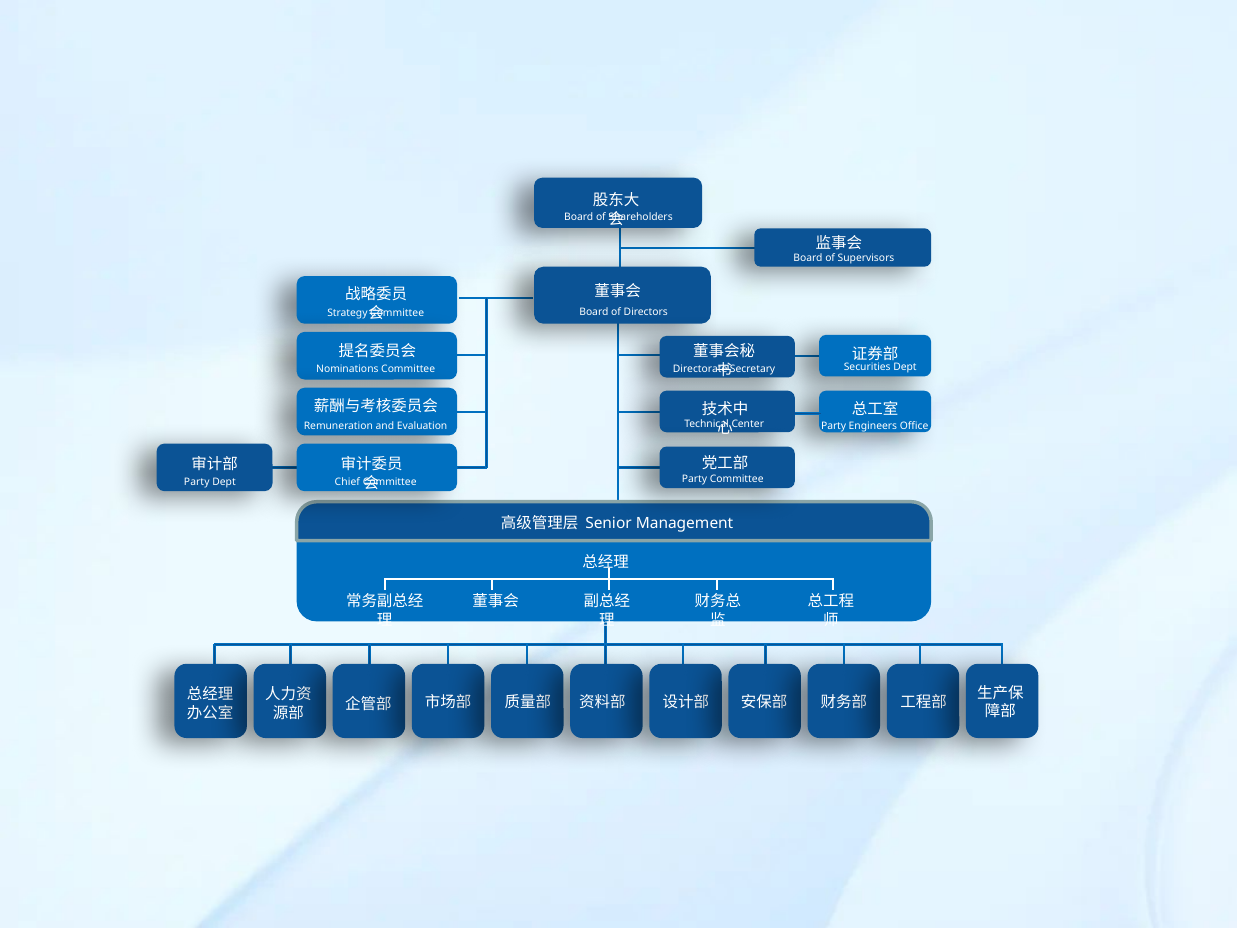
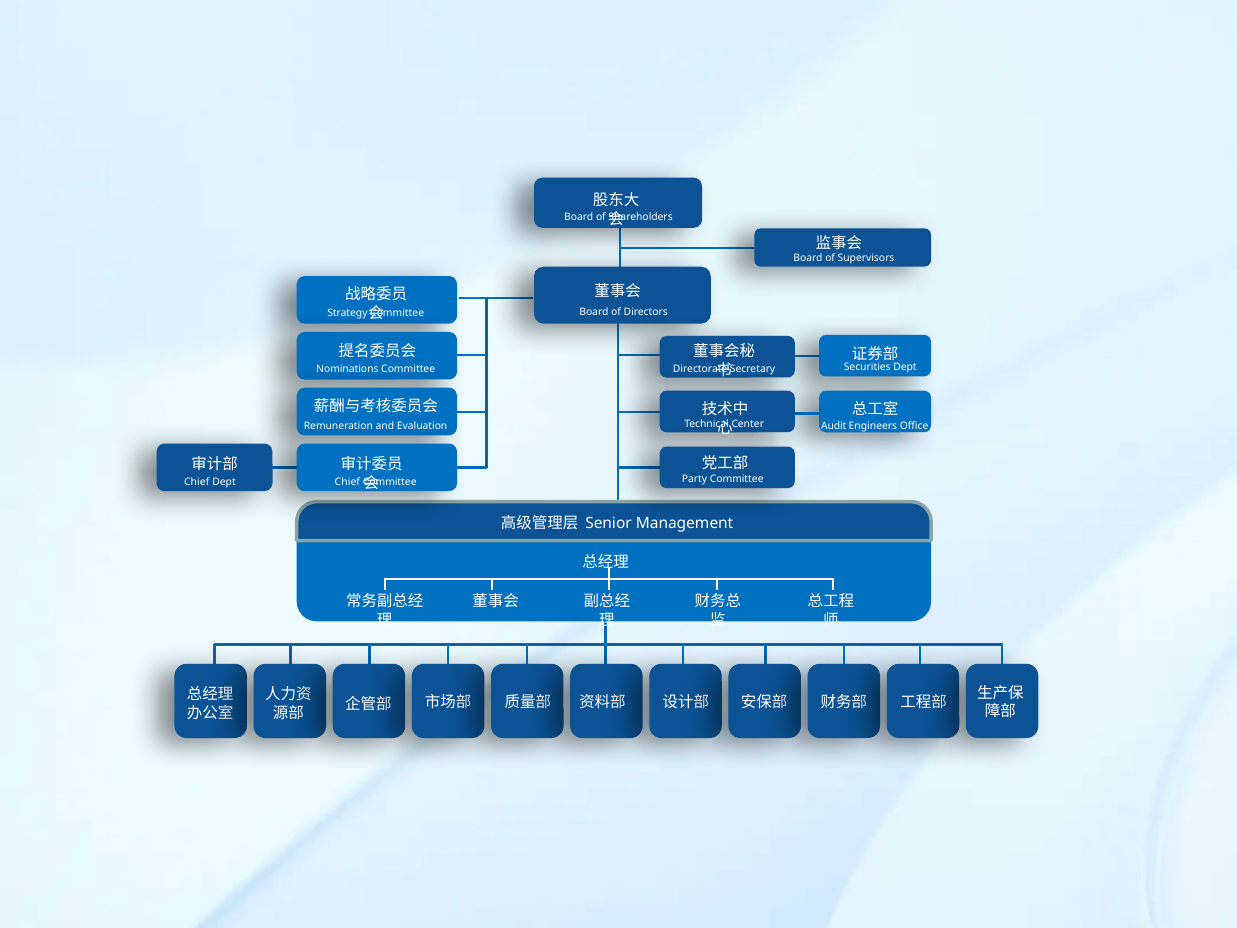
Party at (834, 426): Party -> Audit
Party at (197, 482): Party -> Chief
